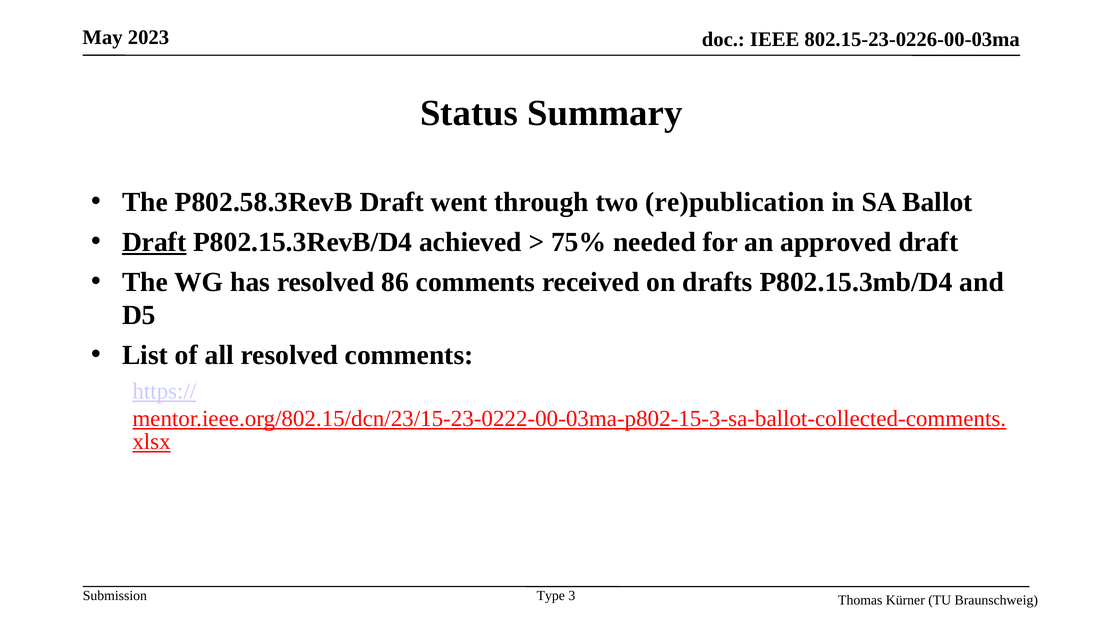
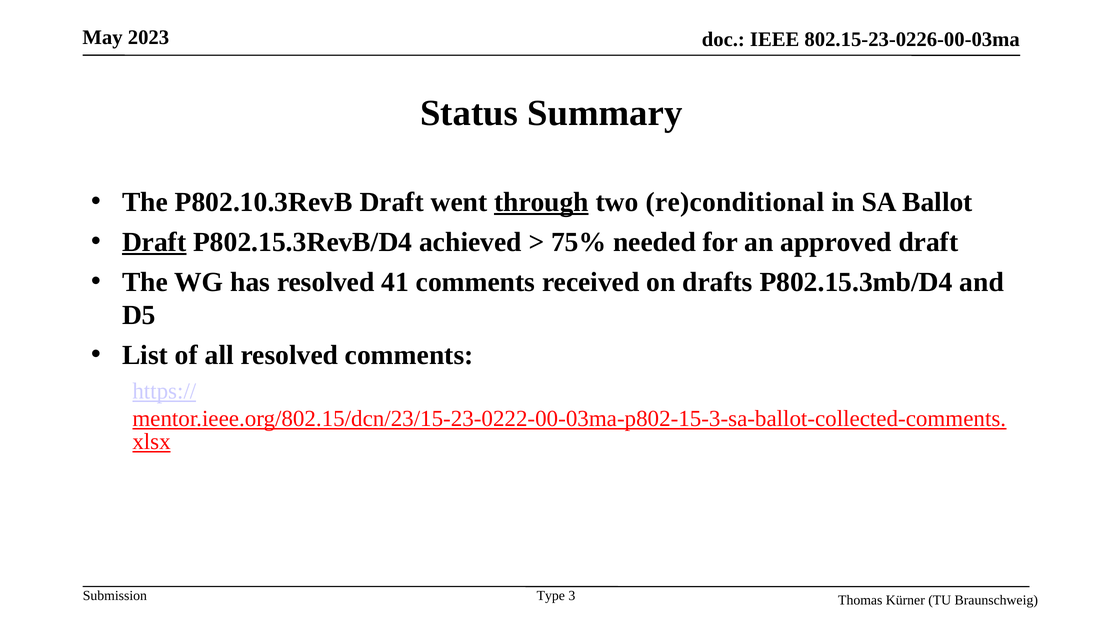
P802.58.3RevB: P802.58.3RevB -> P802.10.3RevB
through underline: none -> present
re)publication: re)publication -> re)conditional
86: 86 -> 41
